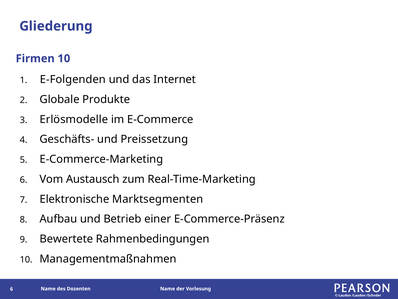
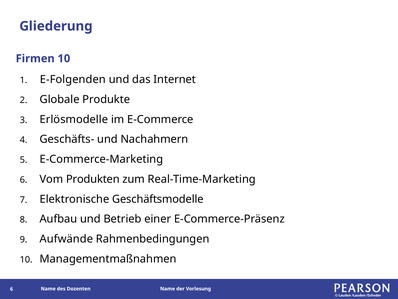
Preissetzung: Preissetzung -> Nachahmern
Austausch: Austausch -> Produkten
Marktsegmenten: Marktsegmenten -> Geschäftsmodelle
Bewertete: Bewertete -> Aufwände
